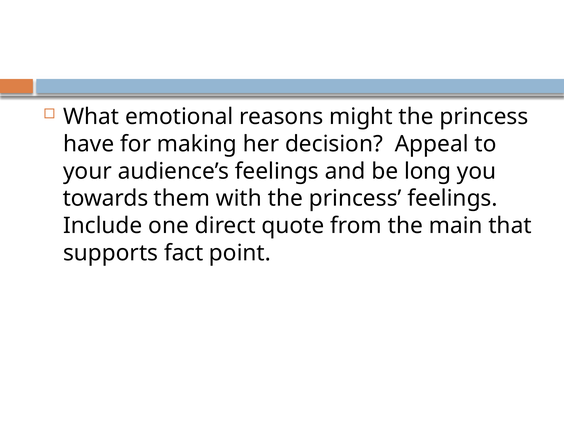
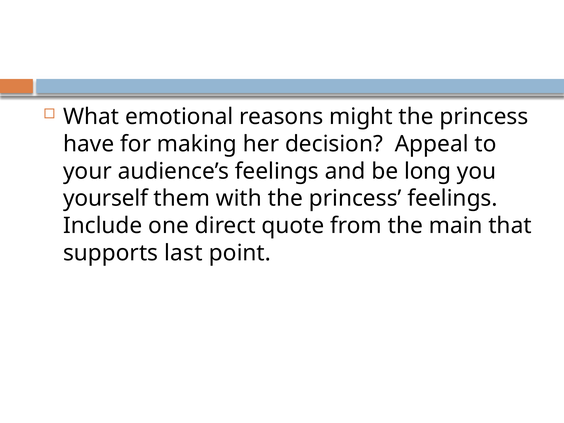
towards: towards -> yourself
fact: fact -> last
